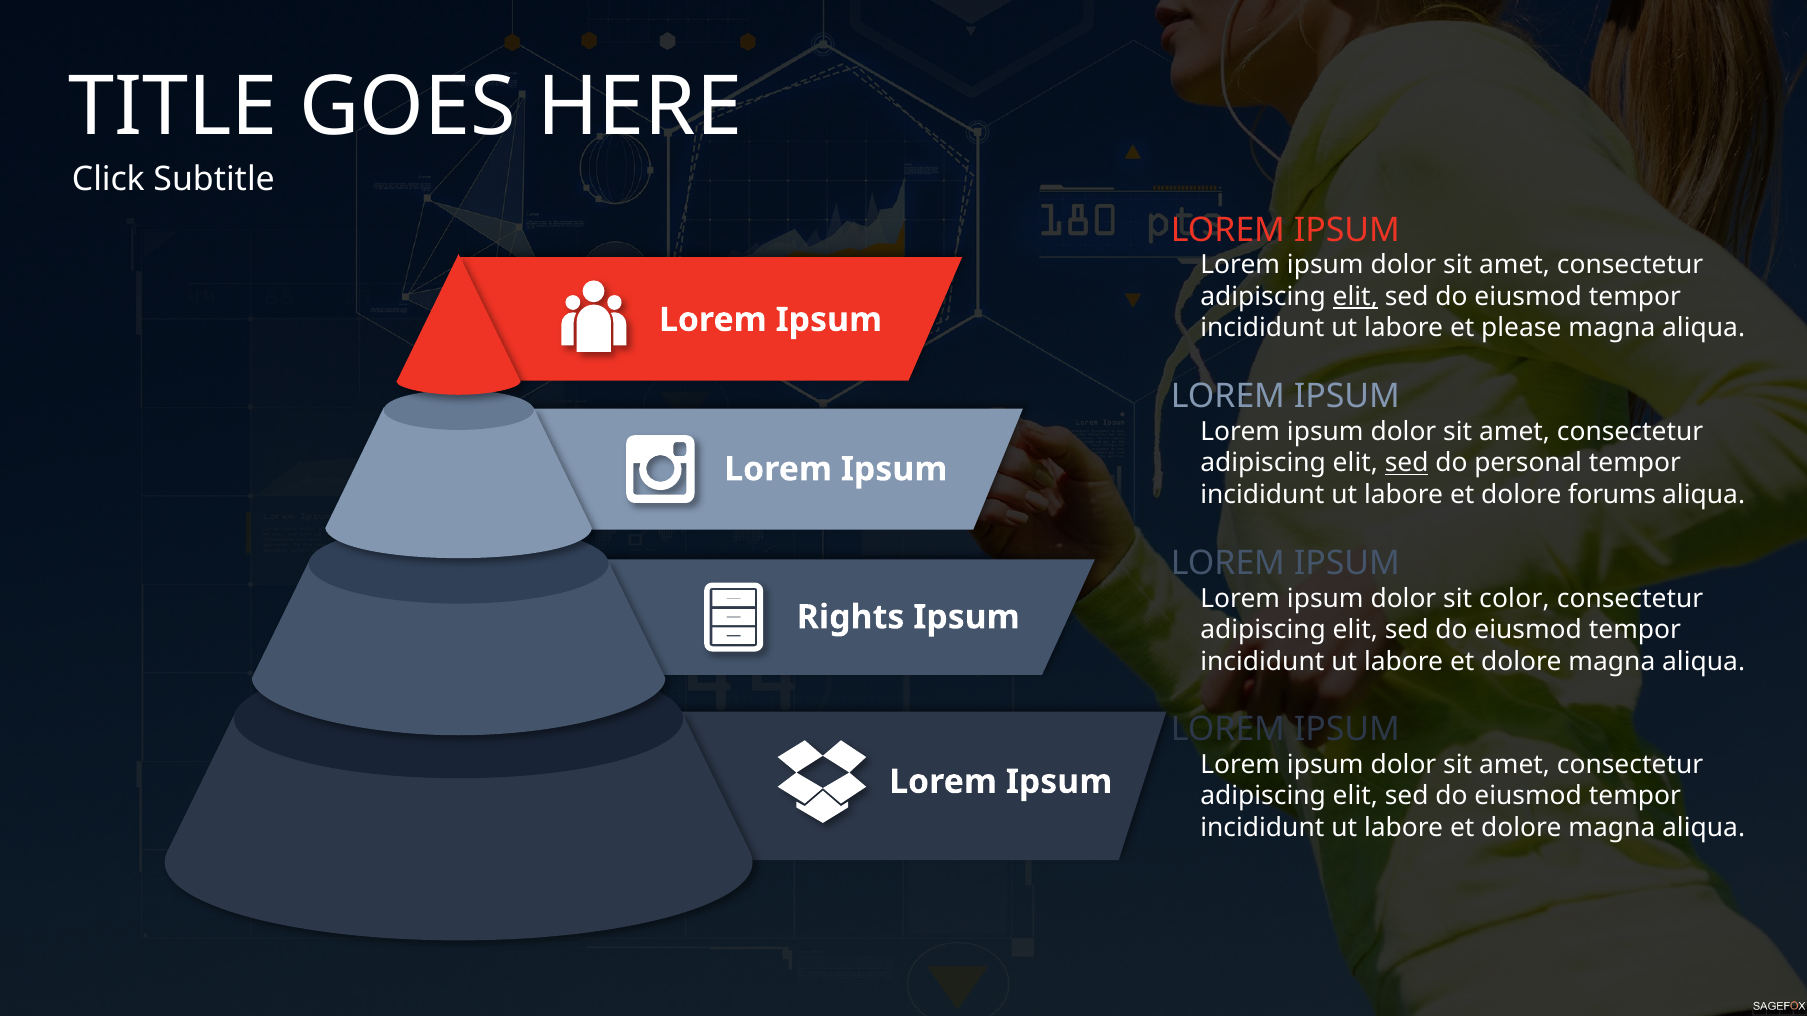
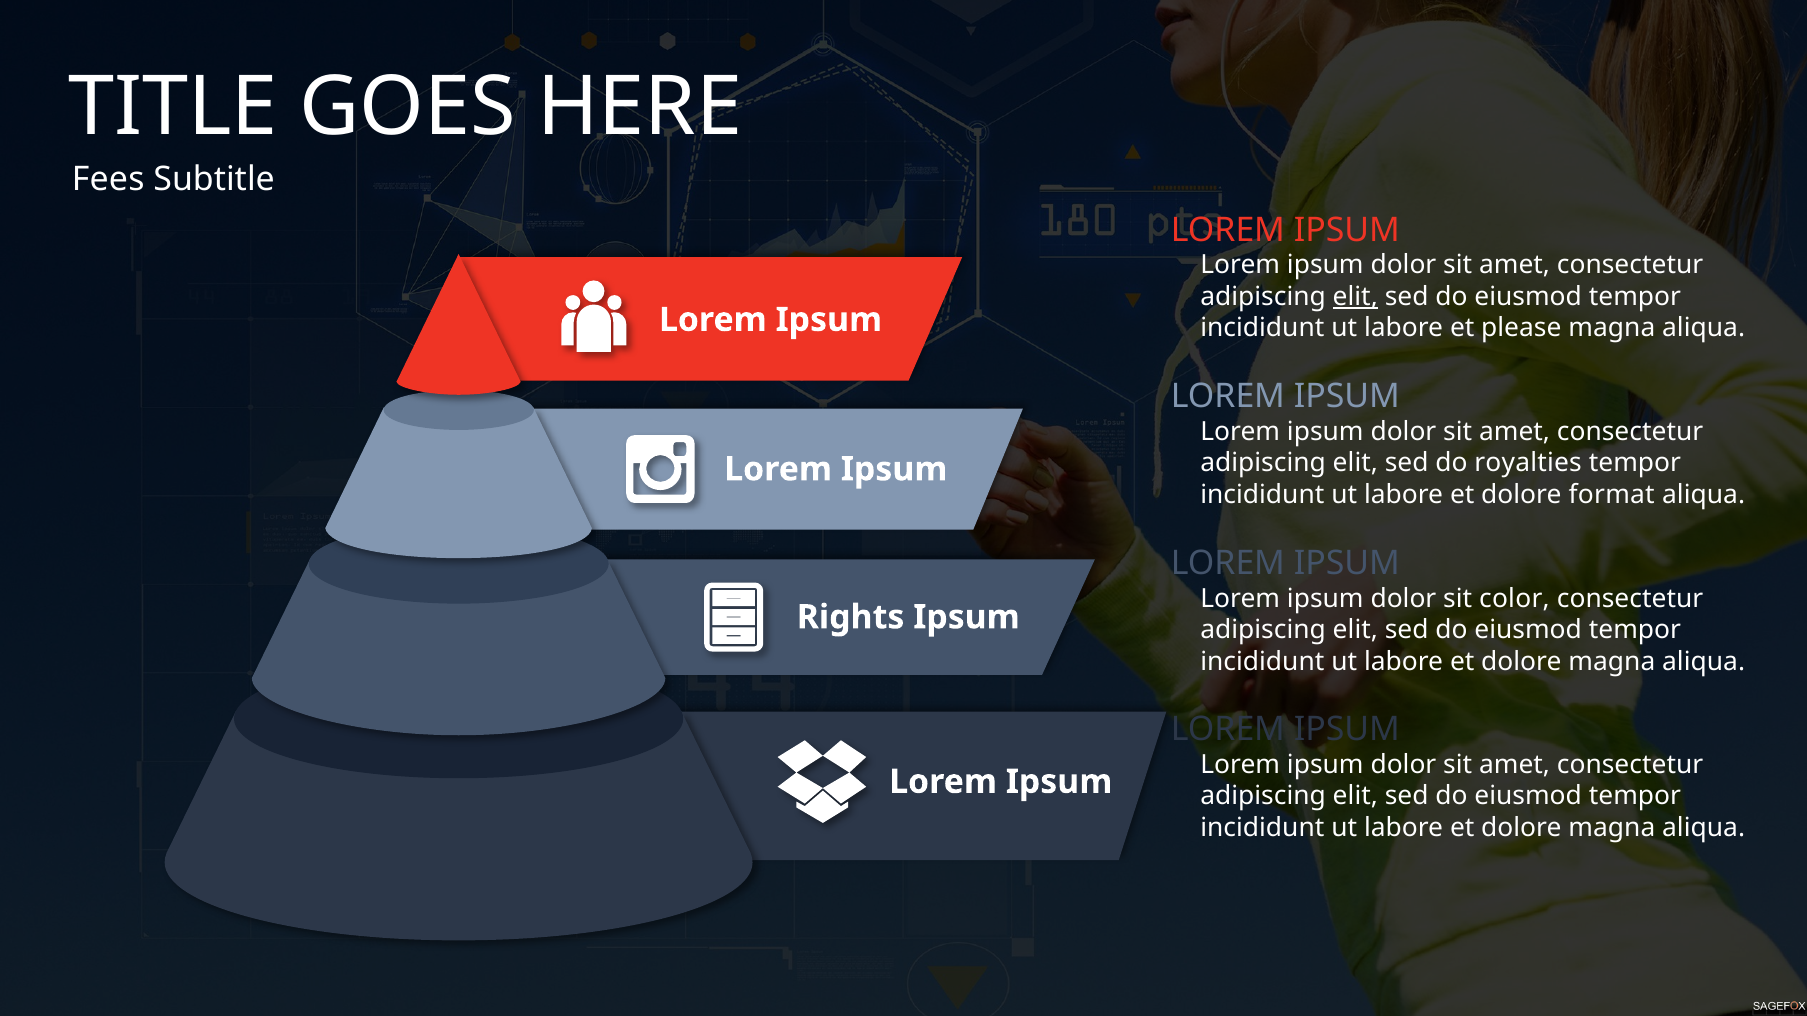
Click: Click -> Fees
sed at (1407, 463) underline: present -> none
personal: personal -> royalties
forums: forums -> format
